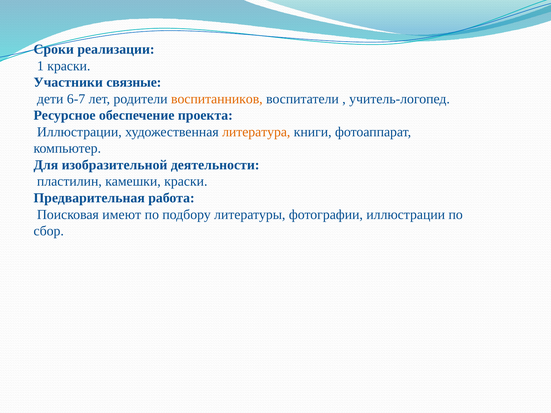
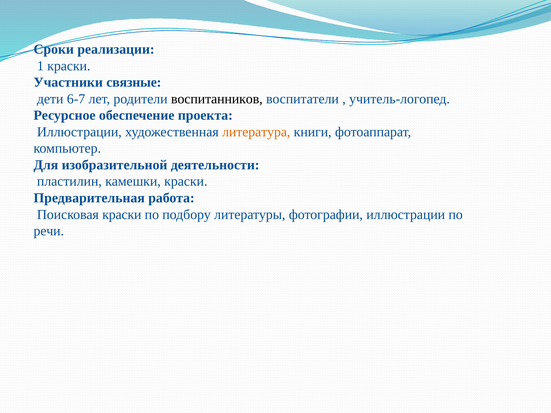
воспитанников colour: orange -> black
Поисковая имеют: имеют -> краски
сбор: сбор -> речи
